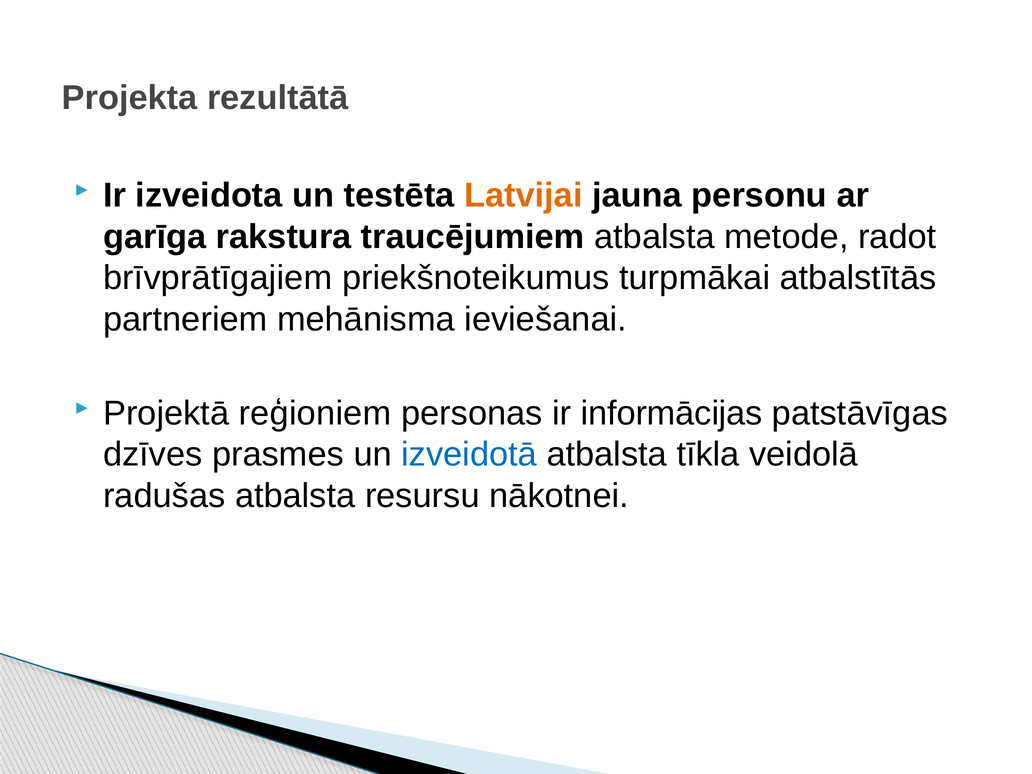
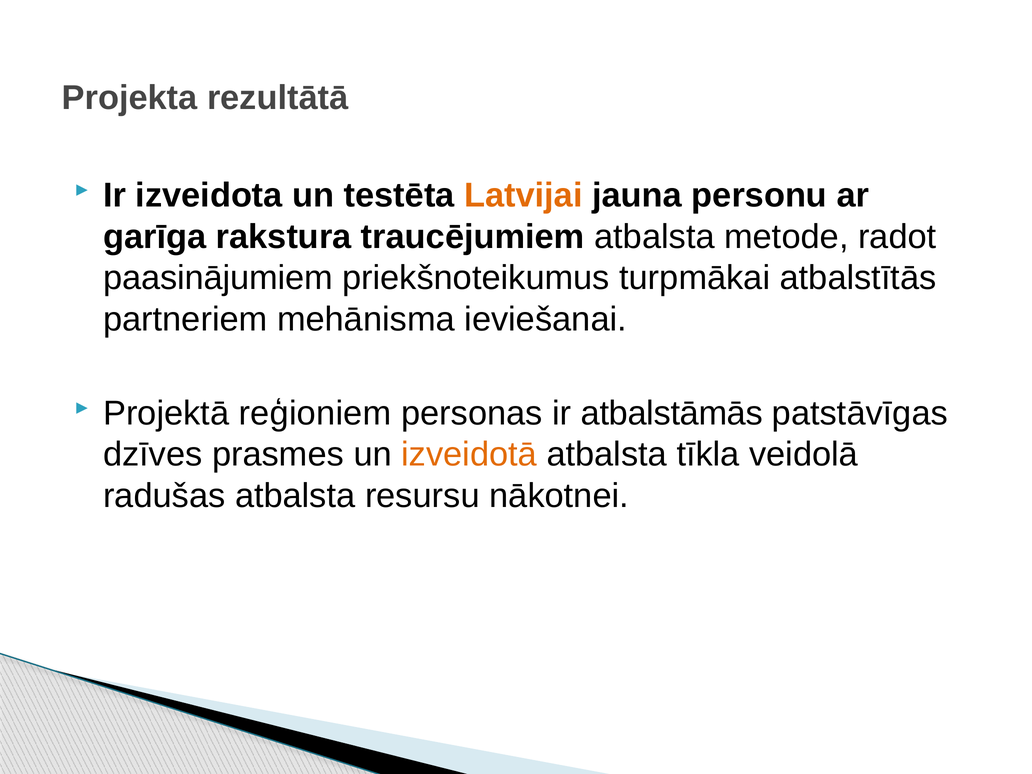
brīvprātīgajiem: brīvprātīgajiem -> paasinājumiem
informācijas: informācijas -> atbalstāmās
izveidotā colour: blue -> orange
